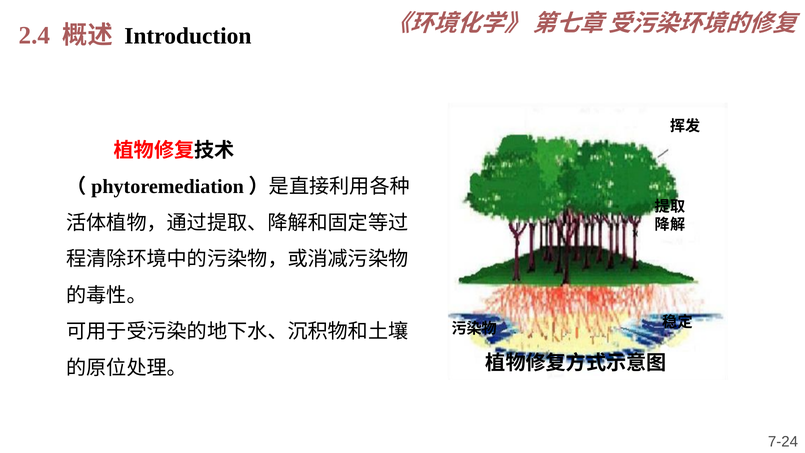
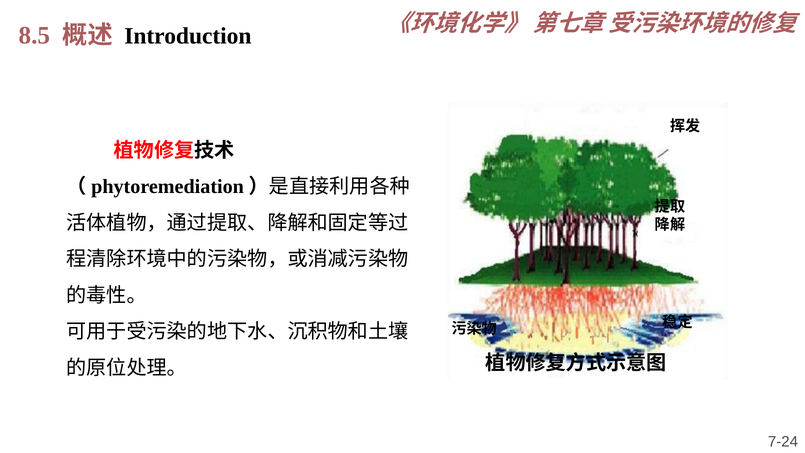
2.4: 2.4 -> 8.5
